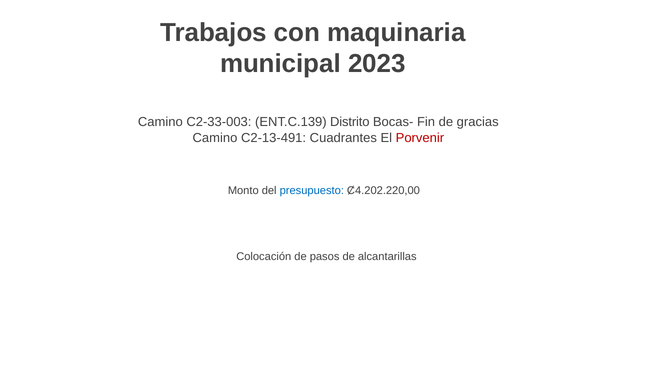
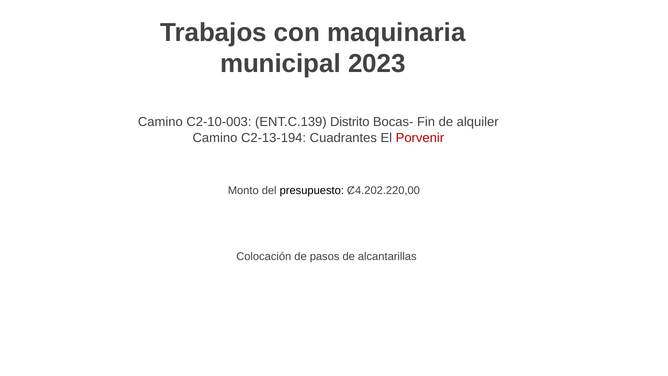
C2-33-003: C2-33-003 -> C2-10-003
gracias: gracias -> alquiler
C2-13-491: C2-13-491 -> C2-13-194
presupuesto colour: blue -> black
